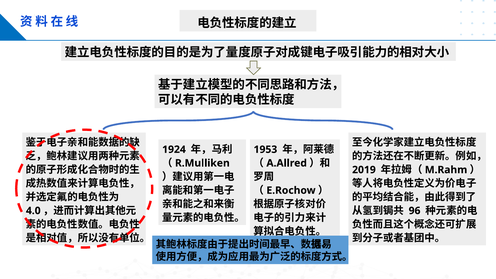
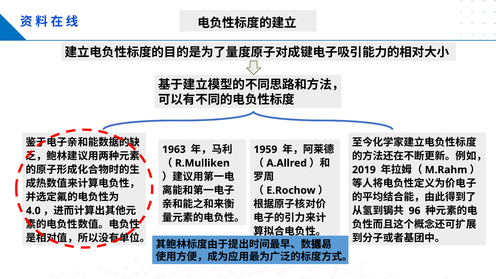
1924: 1924 -> 1963
1953: 1953 -> 1959
